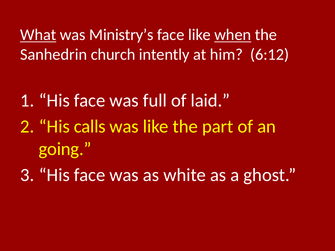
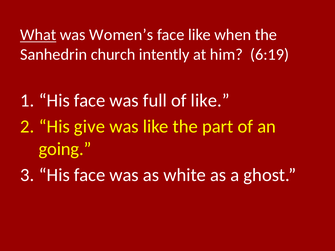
Ministry’s: Ministry’s -> Women’s
when underline: present -> none
6:12: 6:12 -> 6:19
of laid: laid -> like
calls: calls -> give
